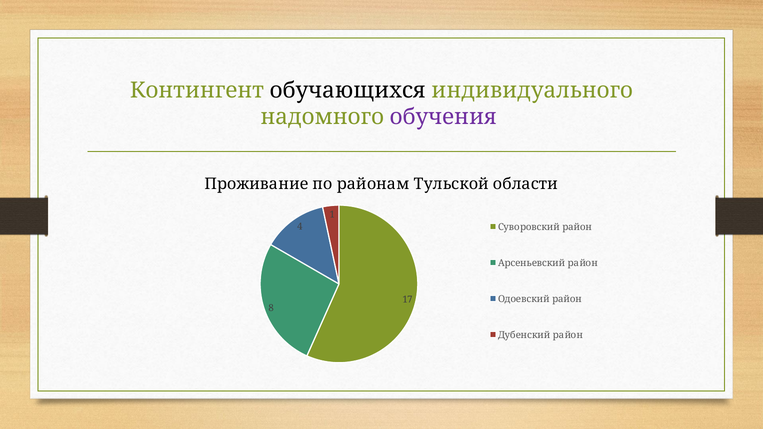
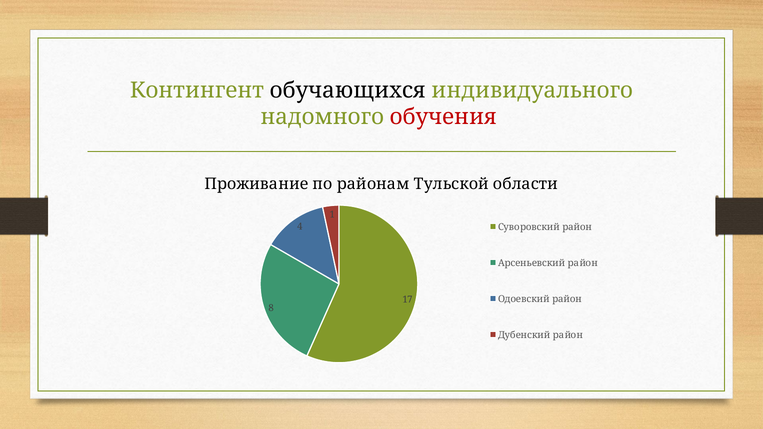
обучения colour: purple -> red
